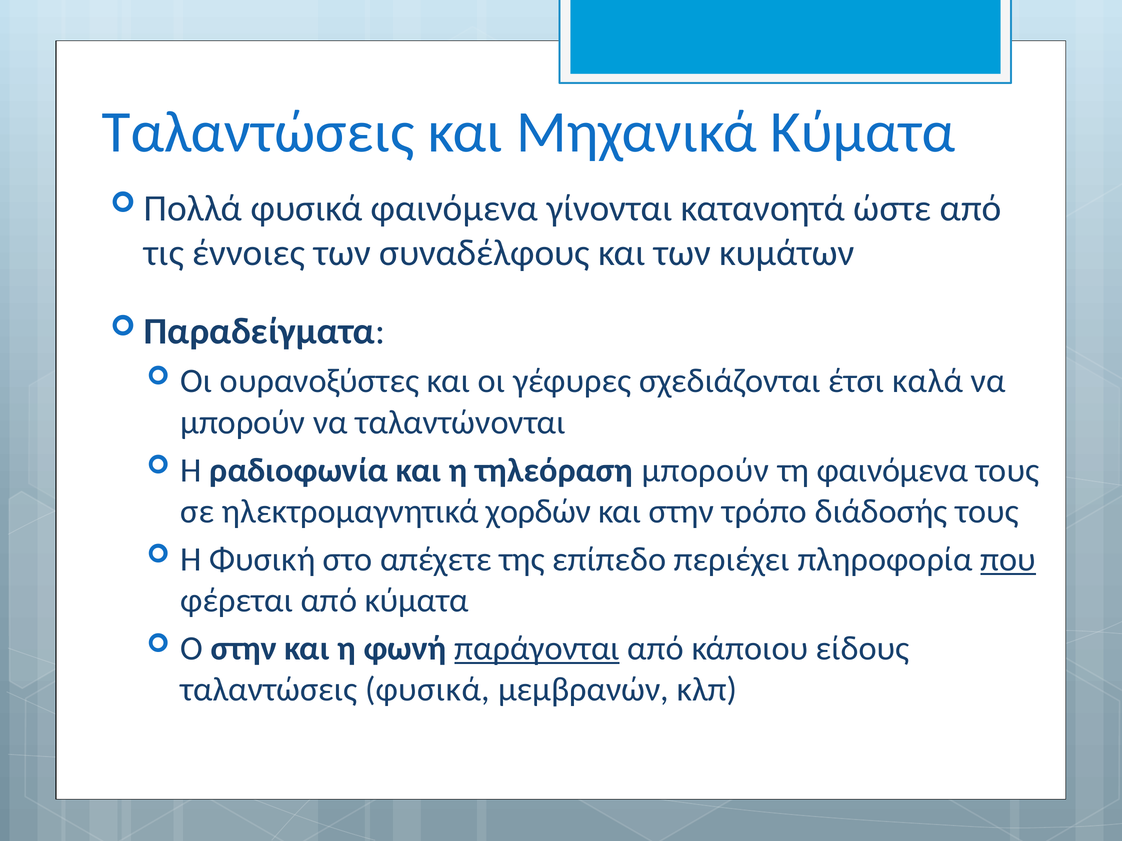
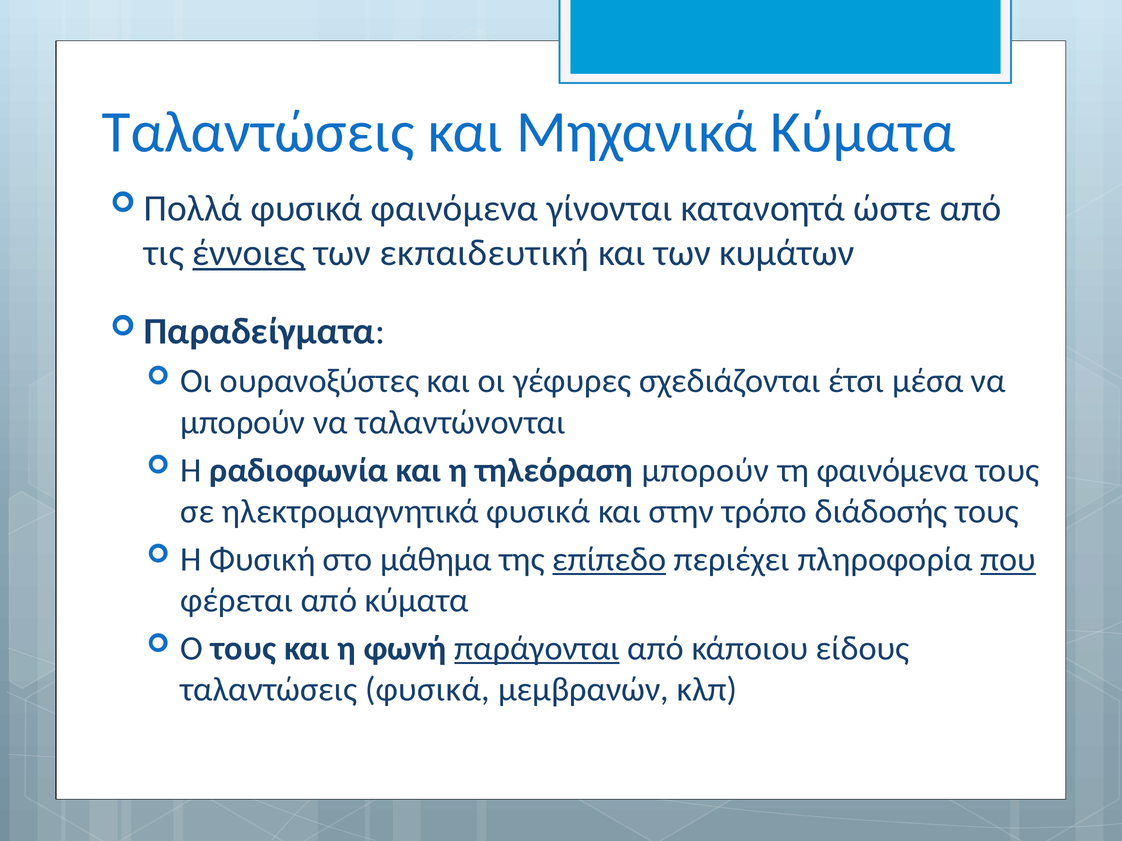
έννοιες underline: none -> present
συναδέλφους: συναδέλφους -> εκπαιδευτική
καλά: καλά -> μέσα
ηλεκτρομαγνητικά χορδών: χορδών -> φυσικά
απέχετε: απέχετε -> μάθημα
επίπεδο underline: none -> present
Ο στην: στην -> τους
